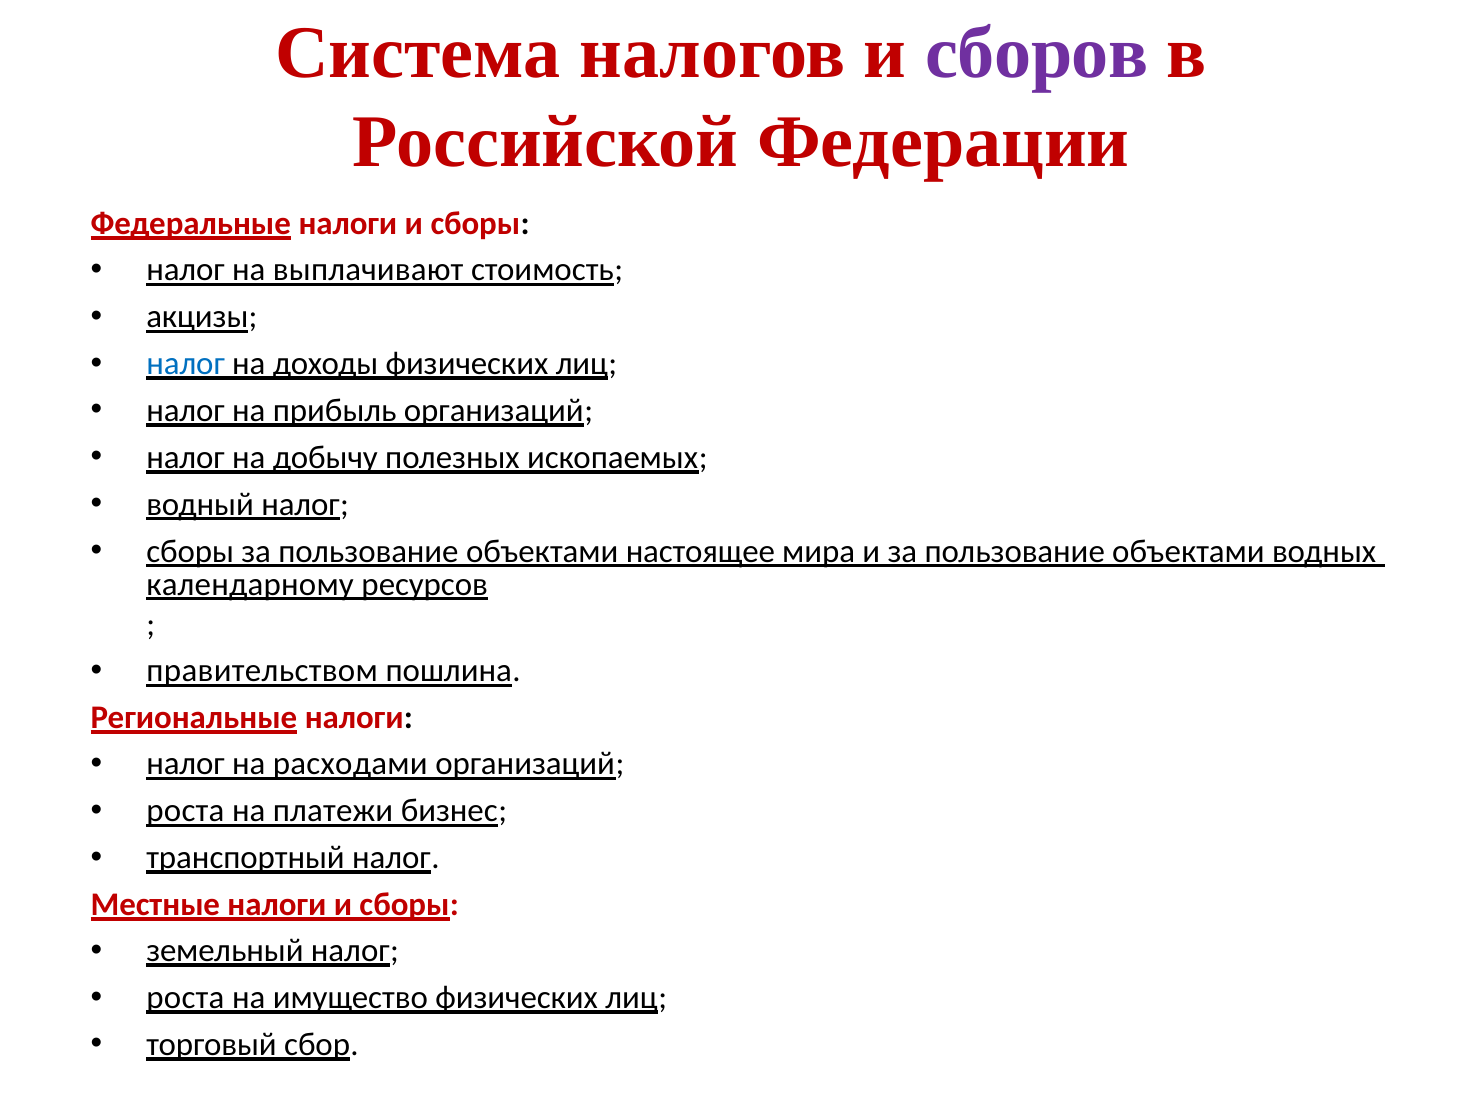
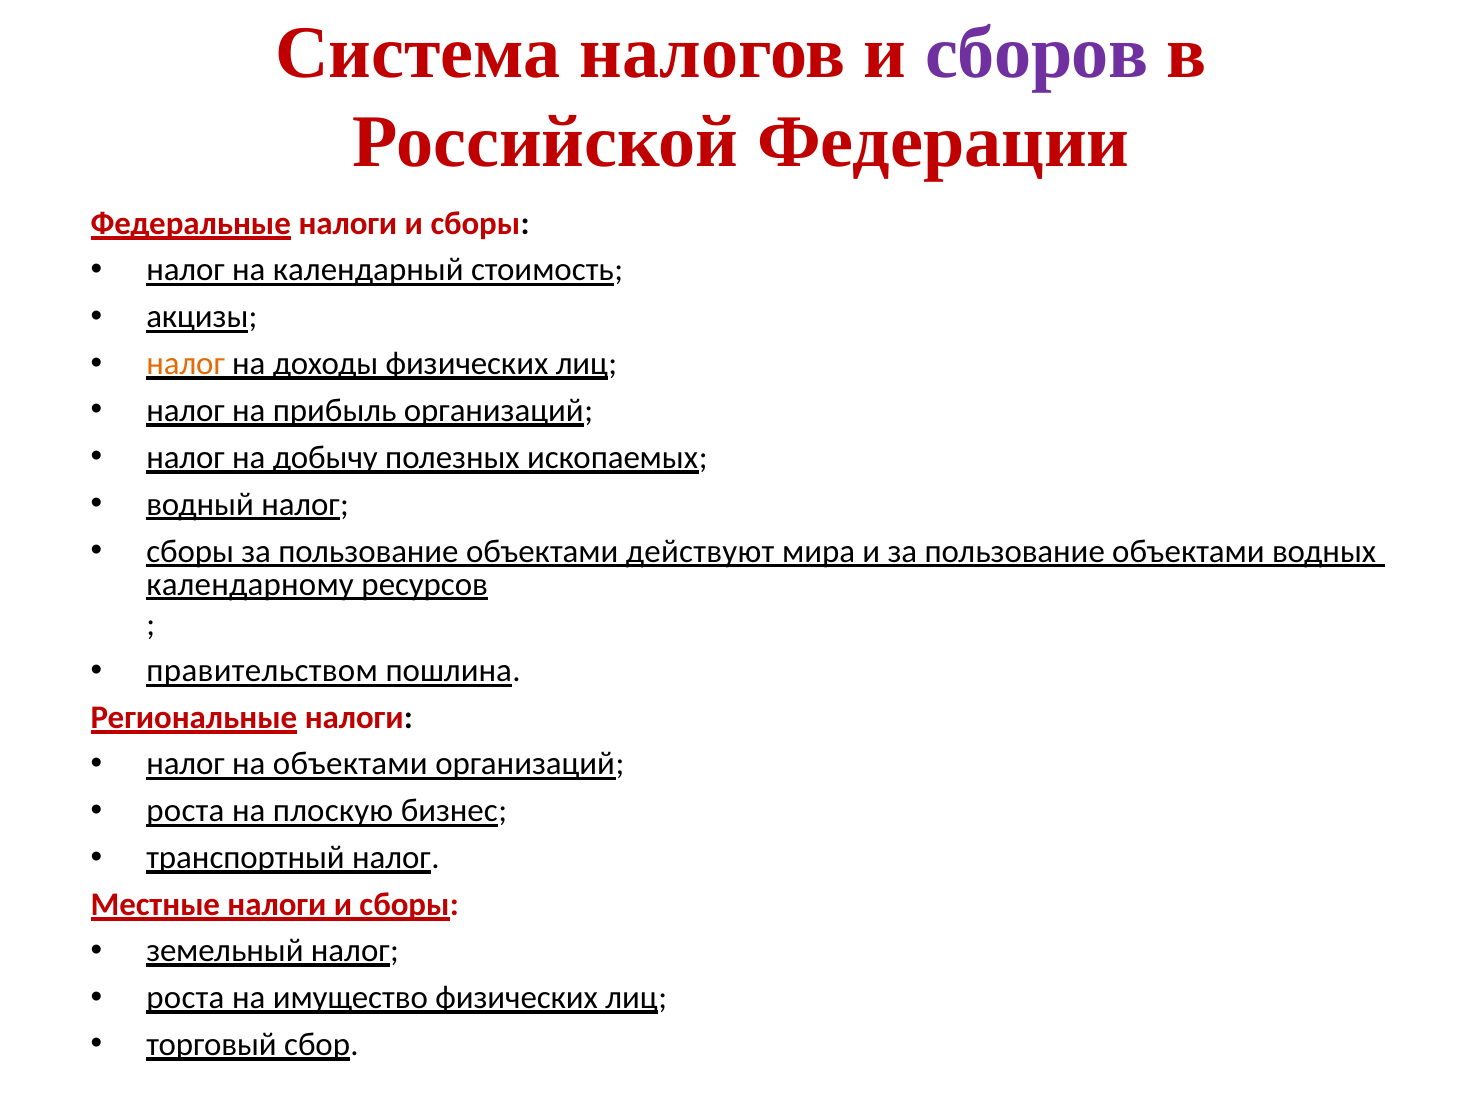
выплачивают: выплачивают -> календарный
налог at (186, 363) colour: blue -> orange
настоящее: настоящее -> действуют
на расходами: расходами -> объектами
платежи: платежи -> плоскую
